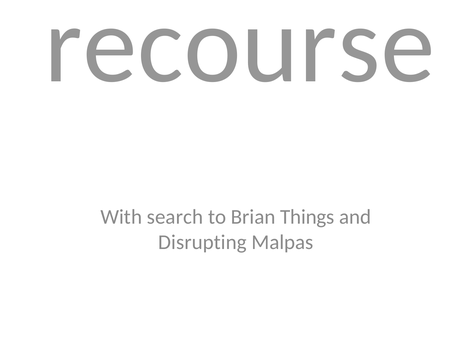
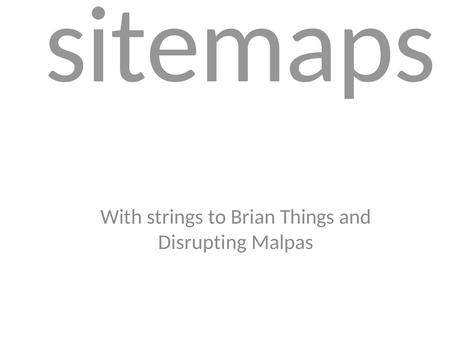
recourse: recourse -> sitemaps
search: search -> strings
